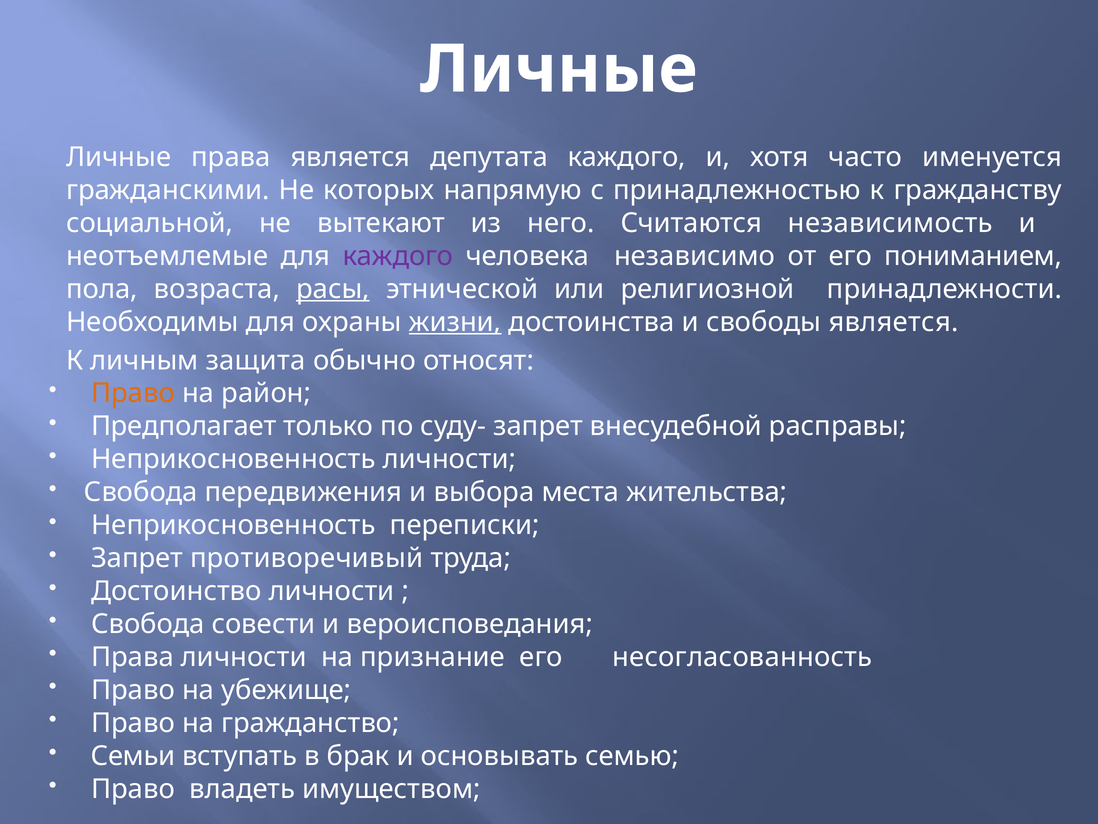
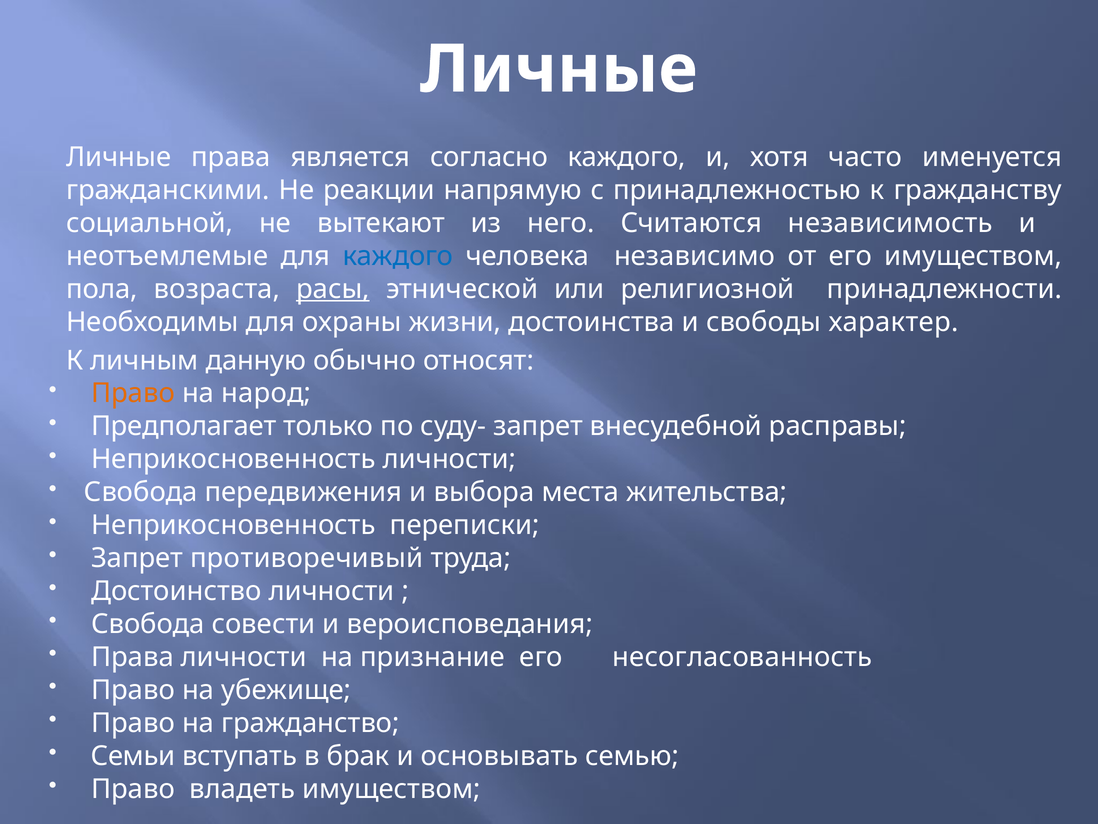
депутата: депутата -> согласно
которых: которых -> реакции
каждого at (398, 256) colour: purple -> blue
его пониманием: пониманием -> имуществом
жизни underline: present -> none
свободы является: является -> характер
защита: защита -> данную
район: район -> народ
